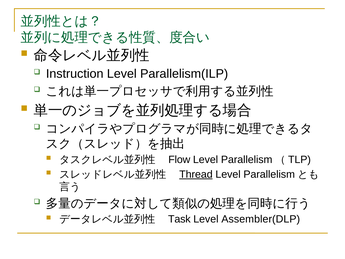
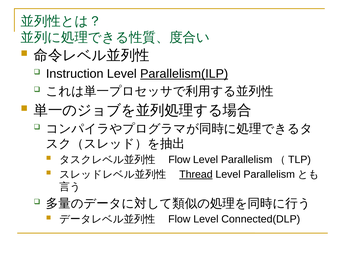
Parallelism(ILP underline: none -> present
Task at (179, 219): Task -> Flow
Assembler(DLP: Assembler(DLP -> Connected(DLP
